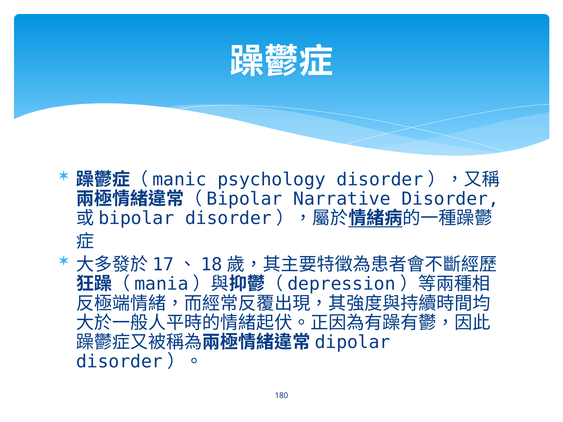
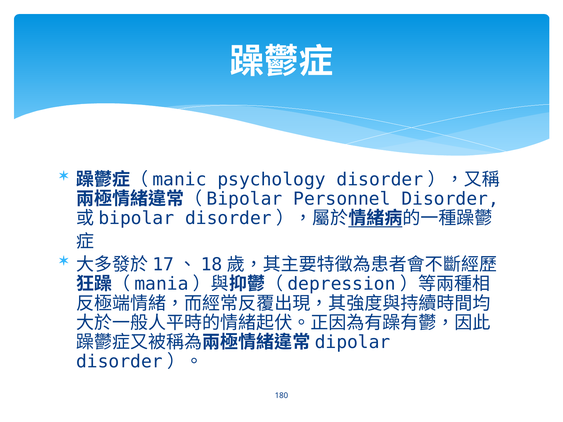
Narrative: Narrative -> Personnel
